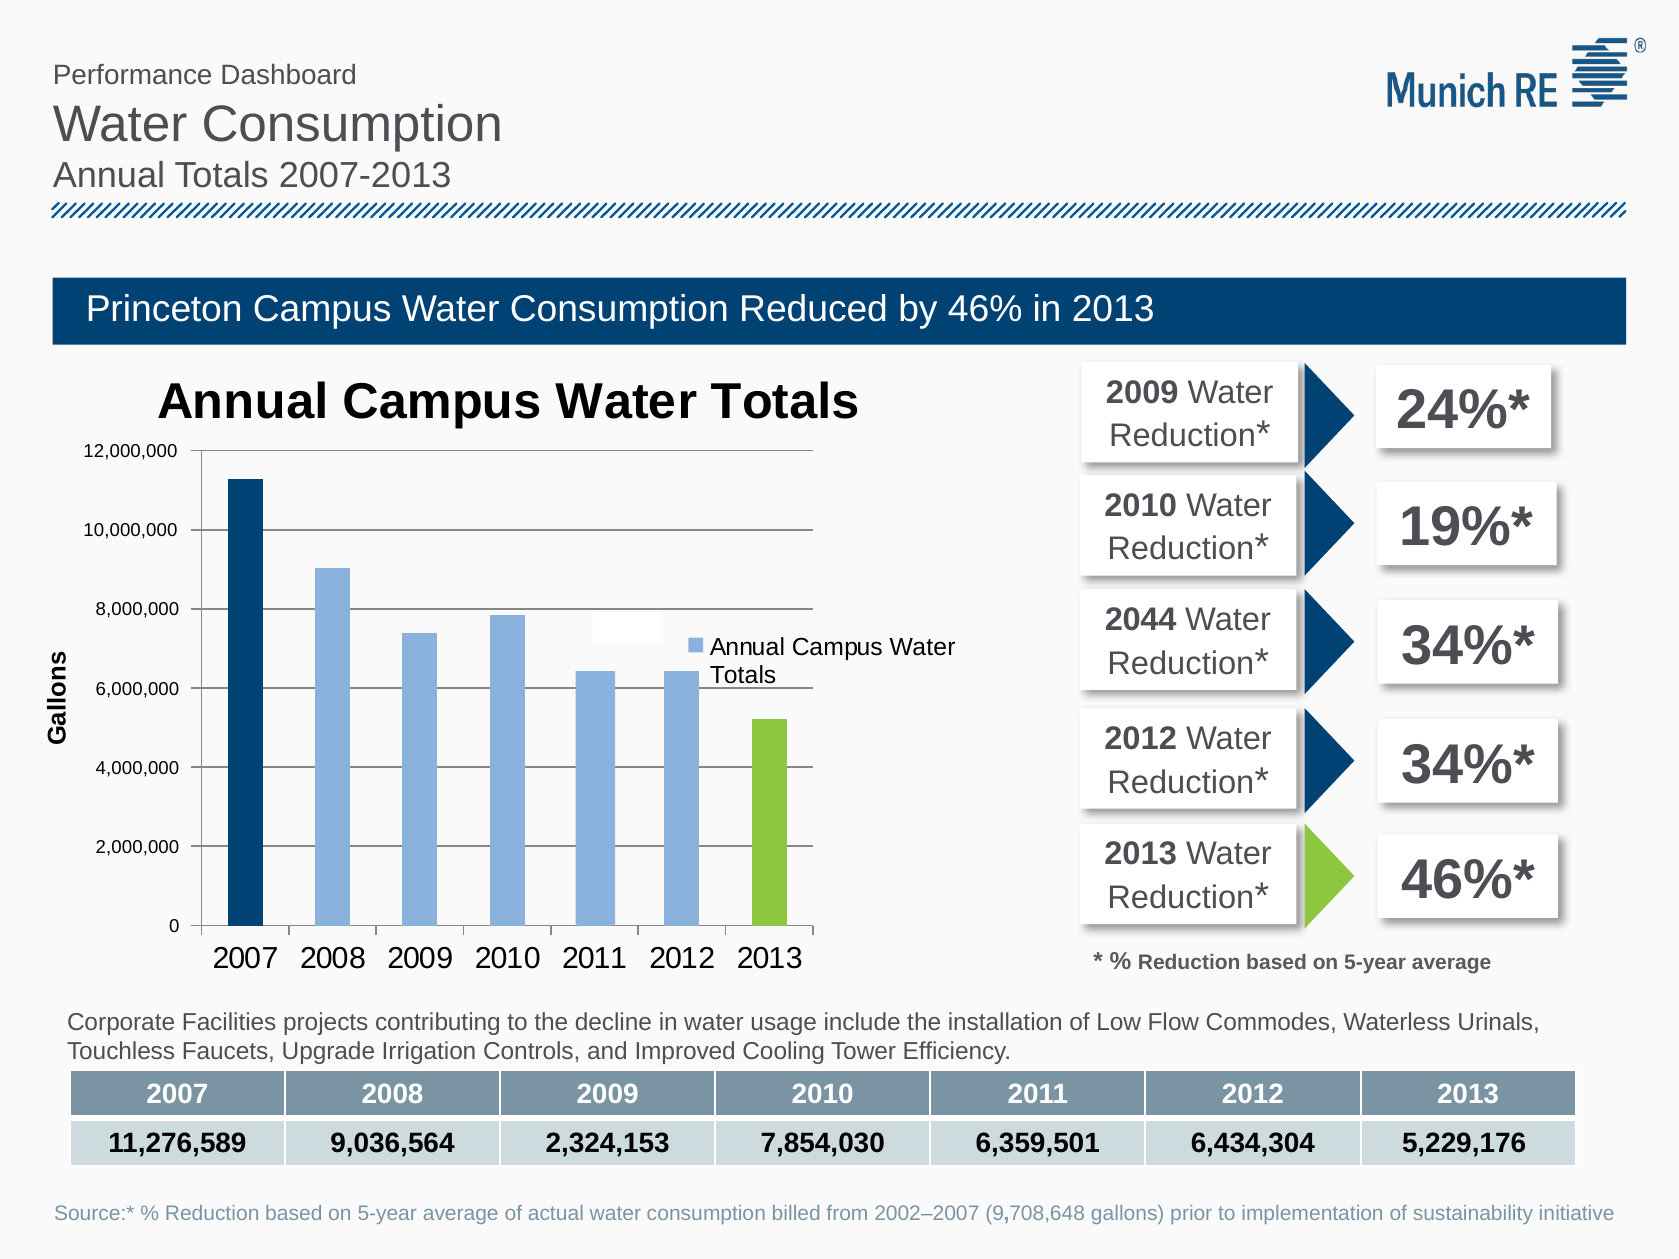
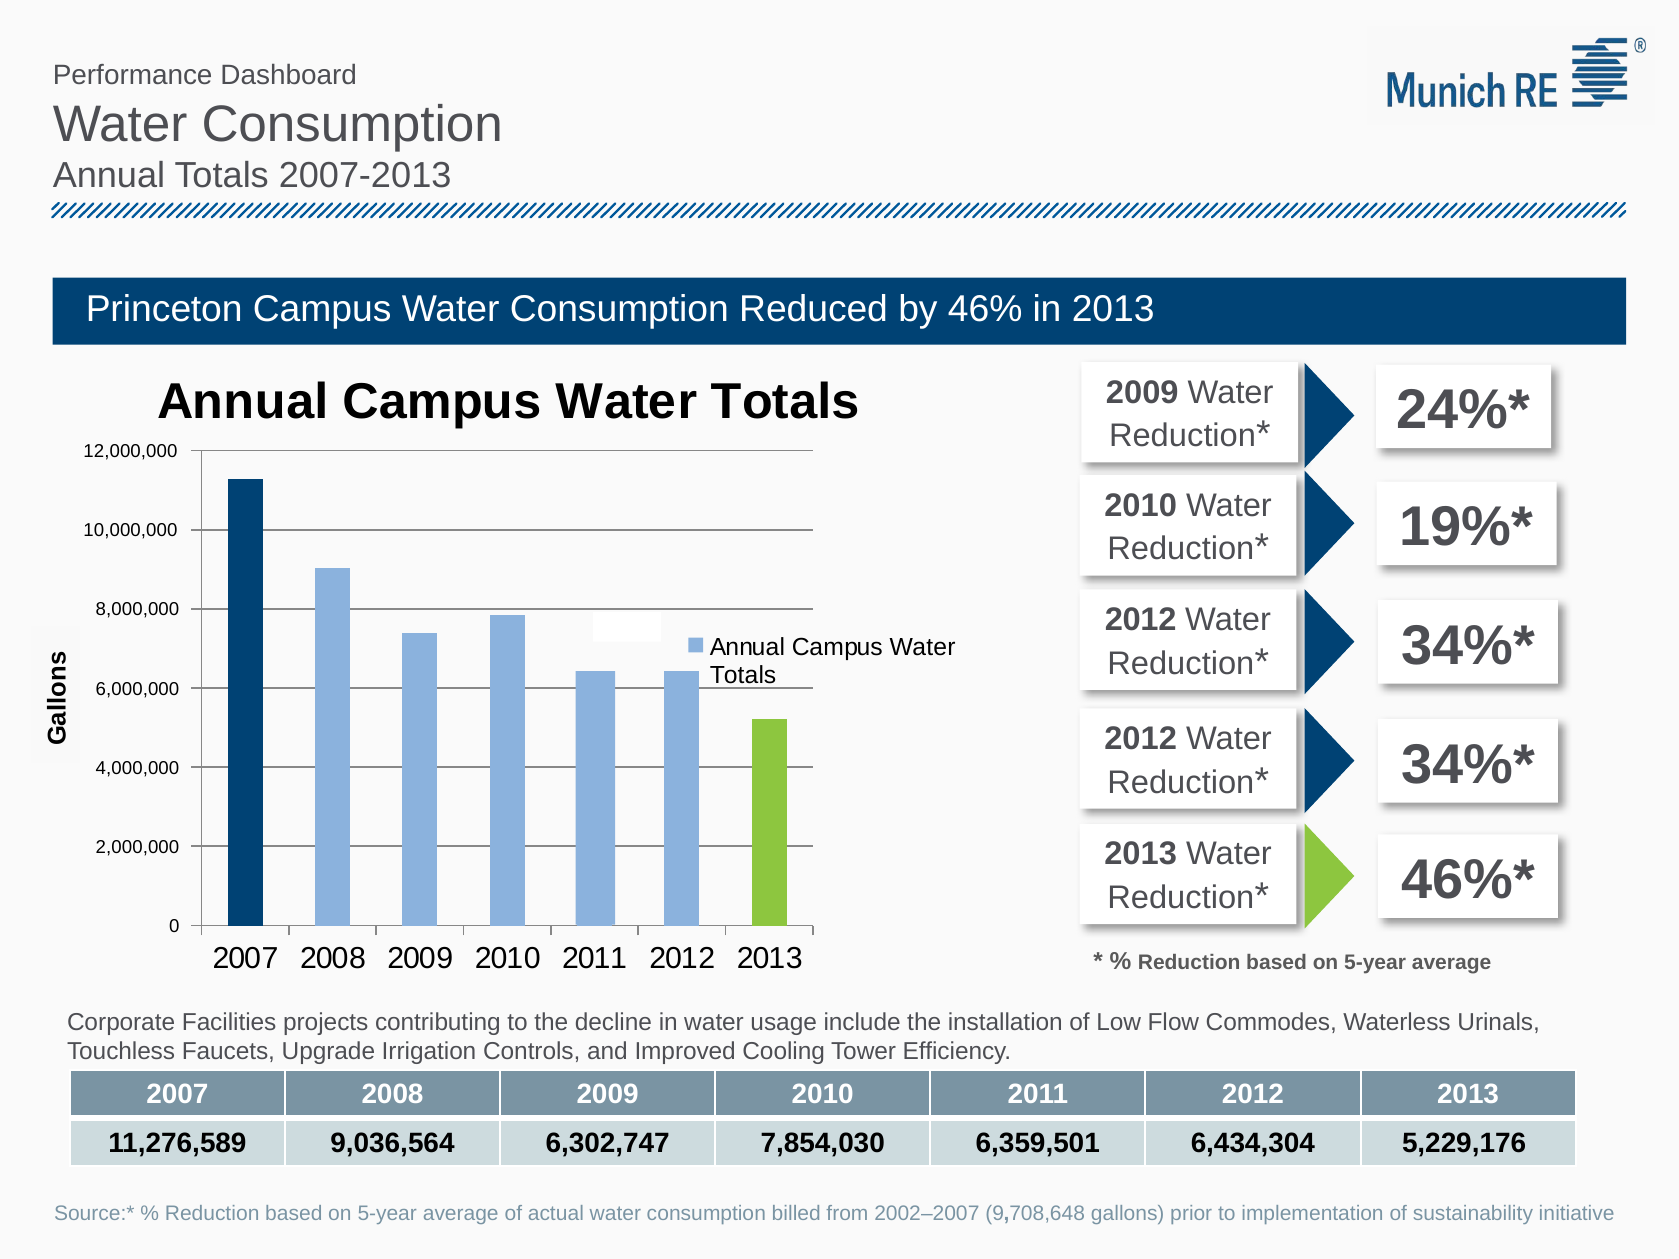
2044 at (1141, 620): 2044 -> 2012
2,324,153: 2,324,153 -> 6,302,747
